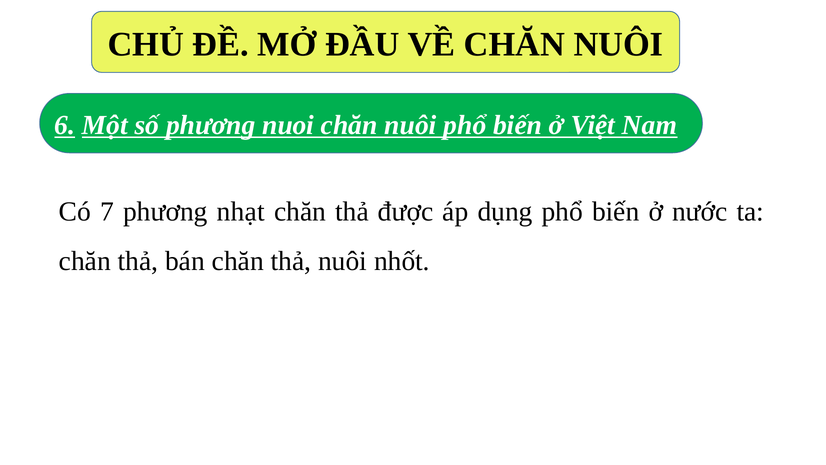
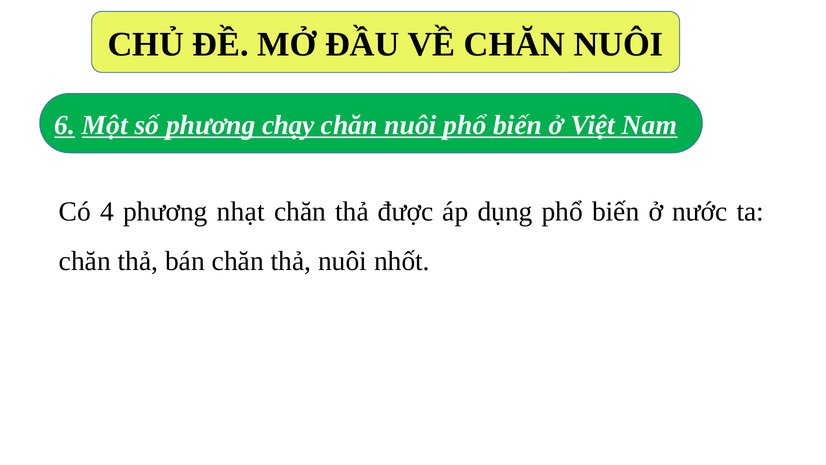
nuoi: nuoi -> chạy
7: 7 -> 4
